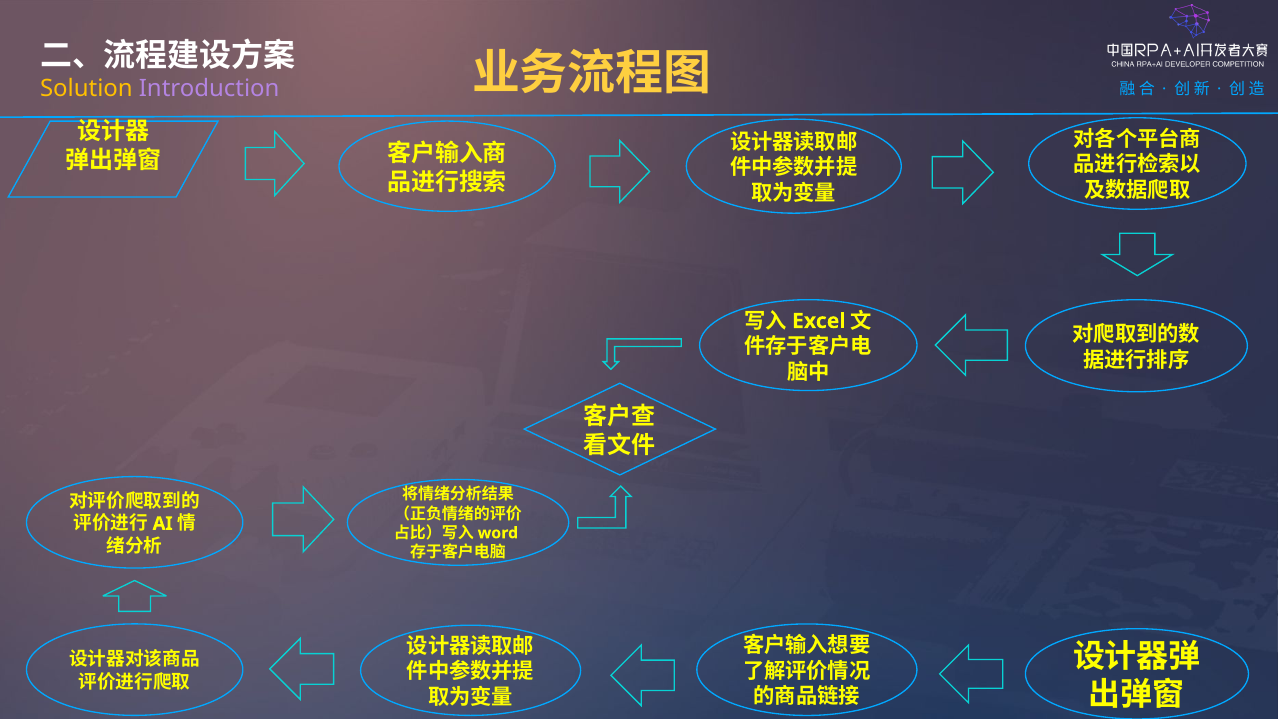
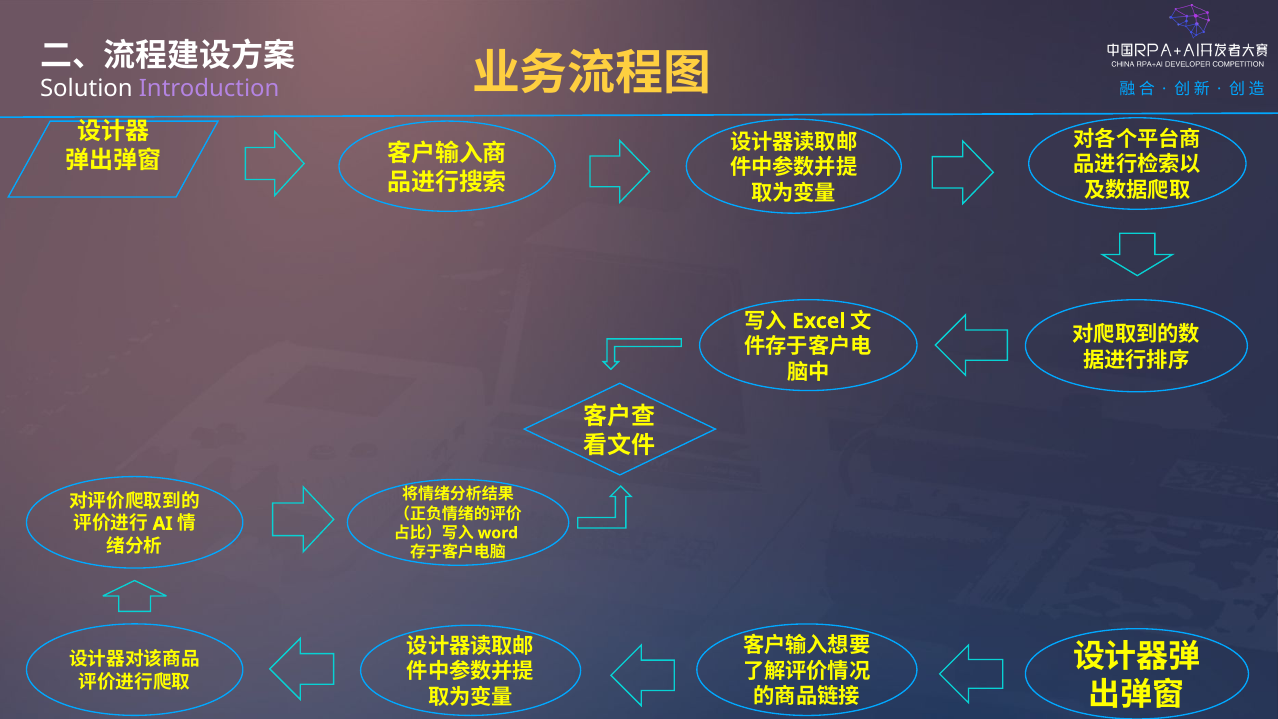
Solution colour: yellow -> white
